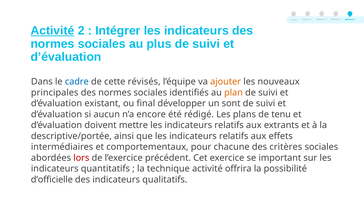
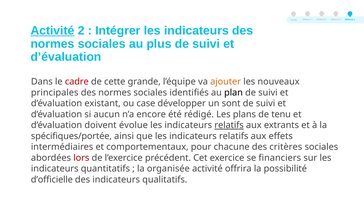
cadre colour: blue -> red
révisés: révisés -> grande
plan colour: orange -> black
final: final -> case
mettre: mettre -> évolue
relatifs at (229, 126) underline: none -> present
descriptive/portée: descriptive/portée -> spécifiques/portée
important: important -> financiers
technique: technique -> organisée
